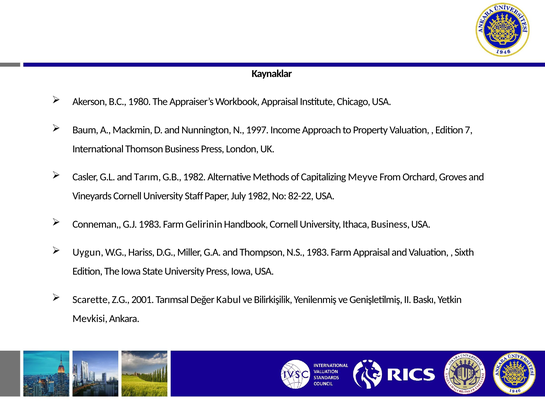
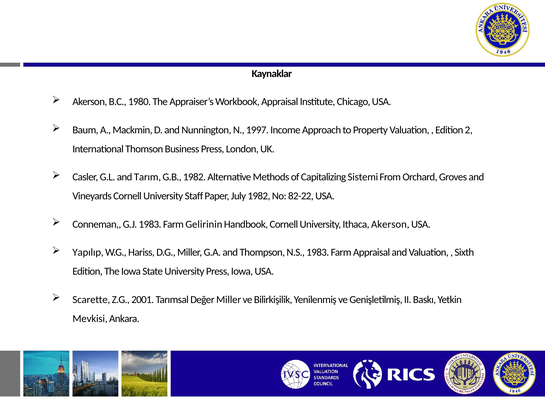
7: 7 -> 2
Meyve: Meyve -> Sistemi
Ithaca Business: Business -> Akerson
Uygun: Uygun -> Yapılıp
Değer Kabul: Kabul -> Miller
